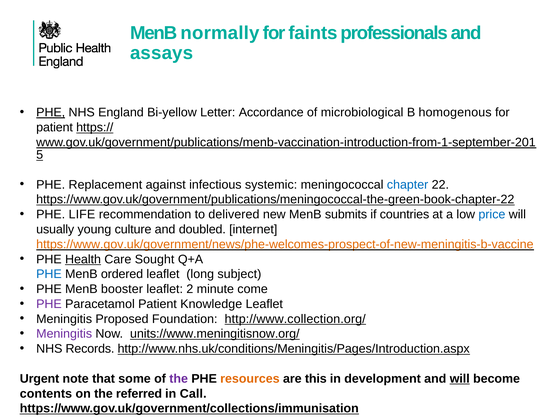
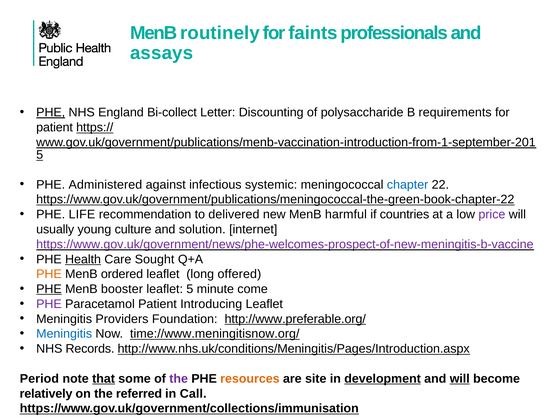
normally: normally -> routinely
Bi-yellow: Bi-yellow -> Bi-collect
Accordance: Accordance -> Discounting
microbiological: microbiological -> polysaccharide
homogenous: homogenous -> requirements
Replacement: Replacement -> Administered
submits: submits -> harmful
price colour: blue -> purple
doubled: doubled -> solution
https://www.gov.uk/government/news/phe-welcomes-prospect-of-new-meningitis-b-vaccine colour: orange -> purple
PHE at (49, 274) colour: blue -> orange
subject: subject -> offered
PHE at (49, 289) underline: none -> present
leaflet 2: 2 -> 5
Knowledge: Knowledge -> Introducing
Proposed: Proposed -> Providers
http://www.collection.org/: http://www.collection.org/ -> http://www.preferable.org/
Meningitis at (64, 334) colour: purple -> blue
units://www.meningitisnow.org/: units://www.meningitisnow.org/ -> time://www.meningitisnow.org/
Urgent: Urgent -> Period
that underline: none -> present
this: this -> site
development underline: none -> present
contents: contents -> relatively
